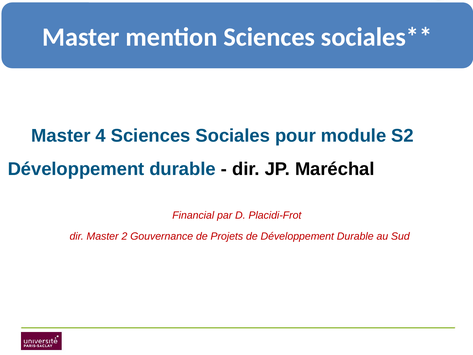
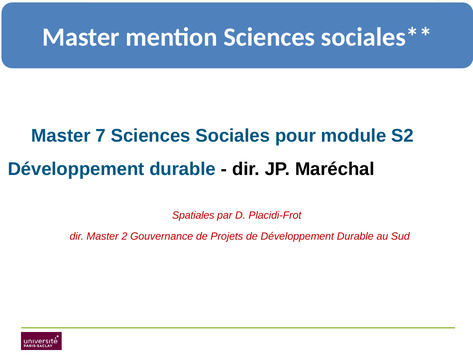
4: 4 -> 7
Financial: Financial -> Spatiales
